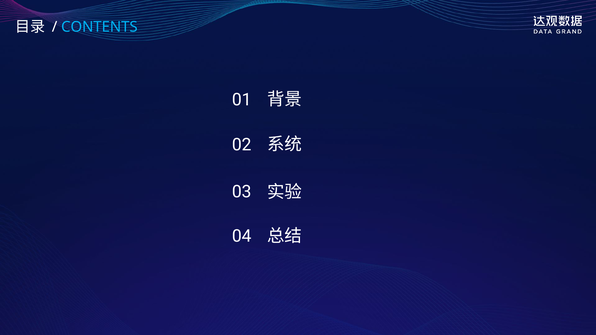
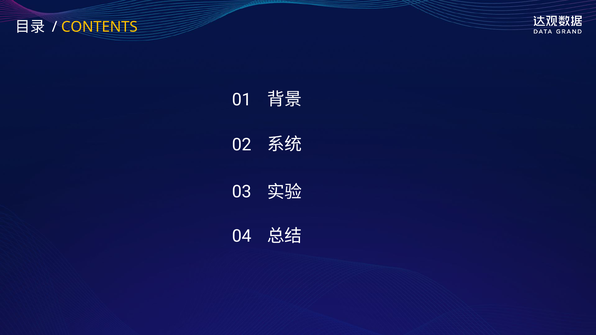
CONTENTS colour: light blue -> yellow
